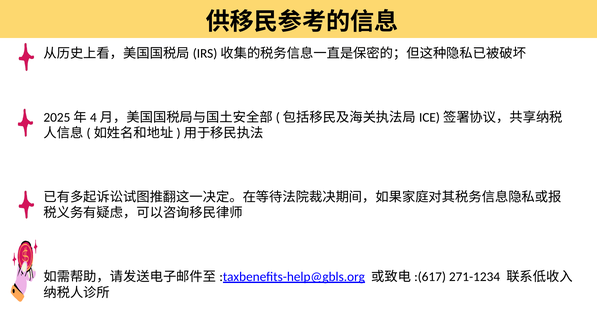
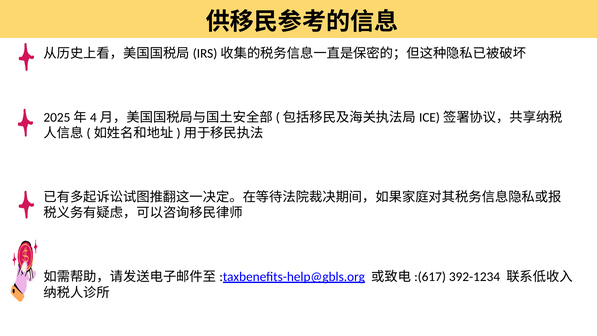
271-1234: 271-1234 -> 392-1234
